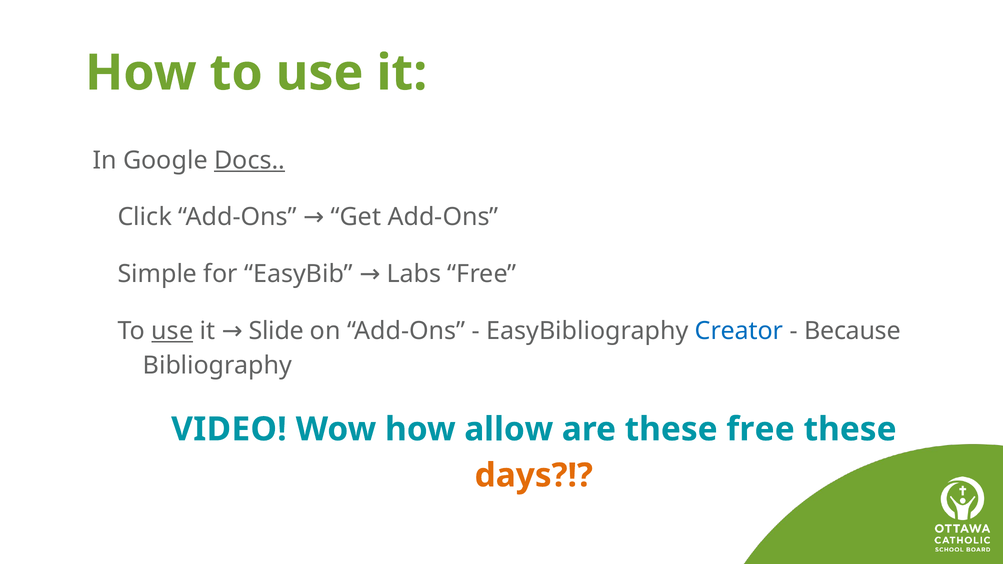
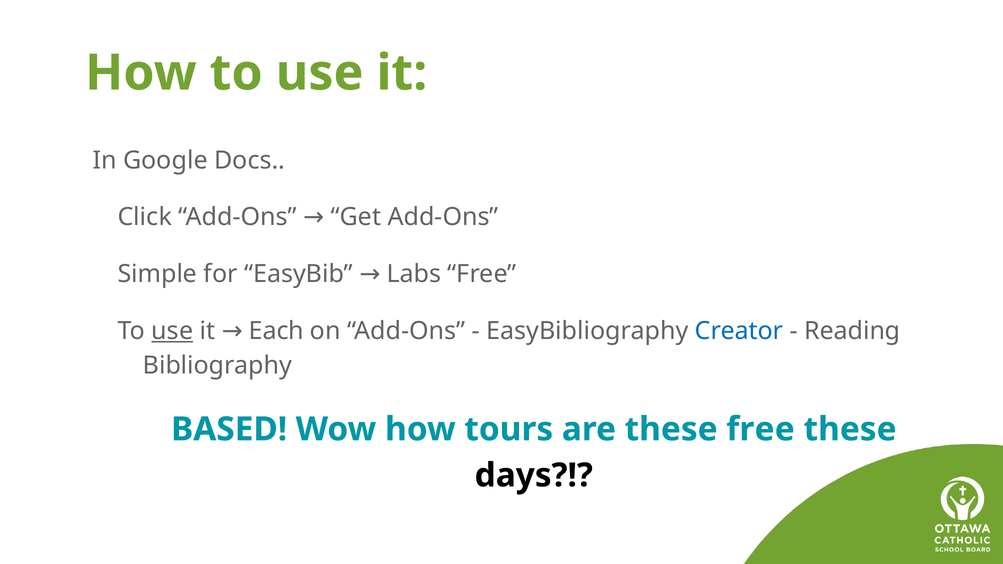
Docs underline: present -> none
Slide: Slide -> Each
Because: Because -> Reading
VIDEO: VIDEO -> BASED
allow: allow -> tours
days colour: orange -> black
